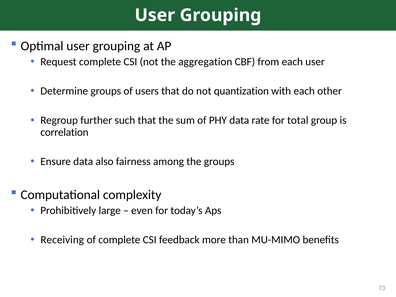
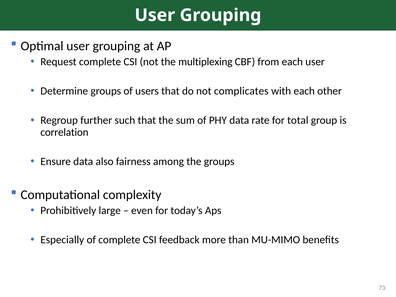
aggregation: aggregation -> multiplexing
quantization: quantization -> complicates
Receiving: Receiving -> Especially
